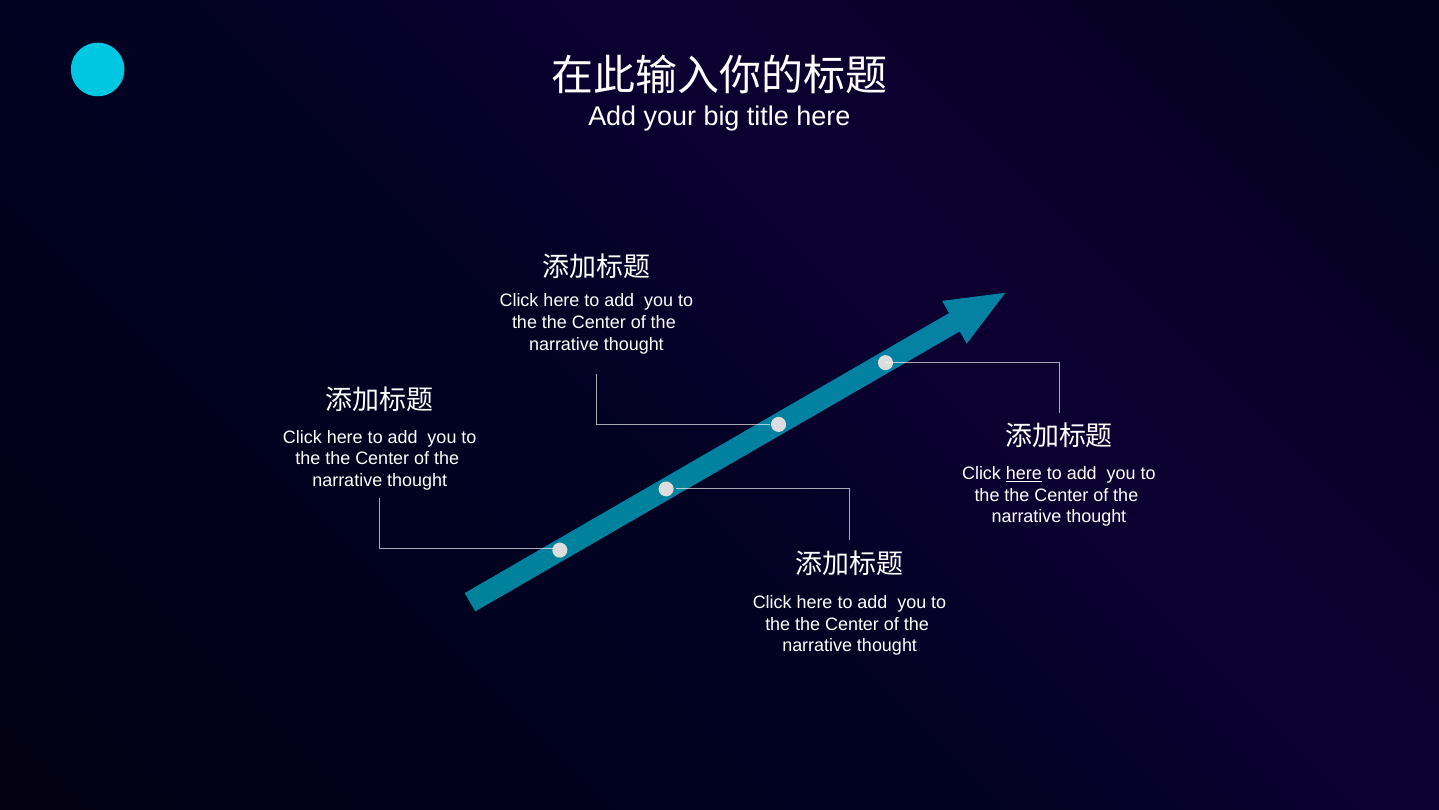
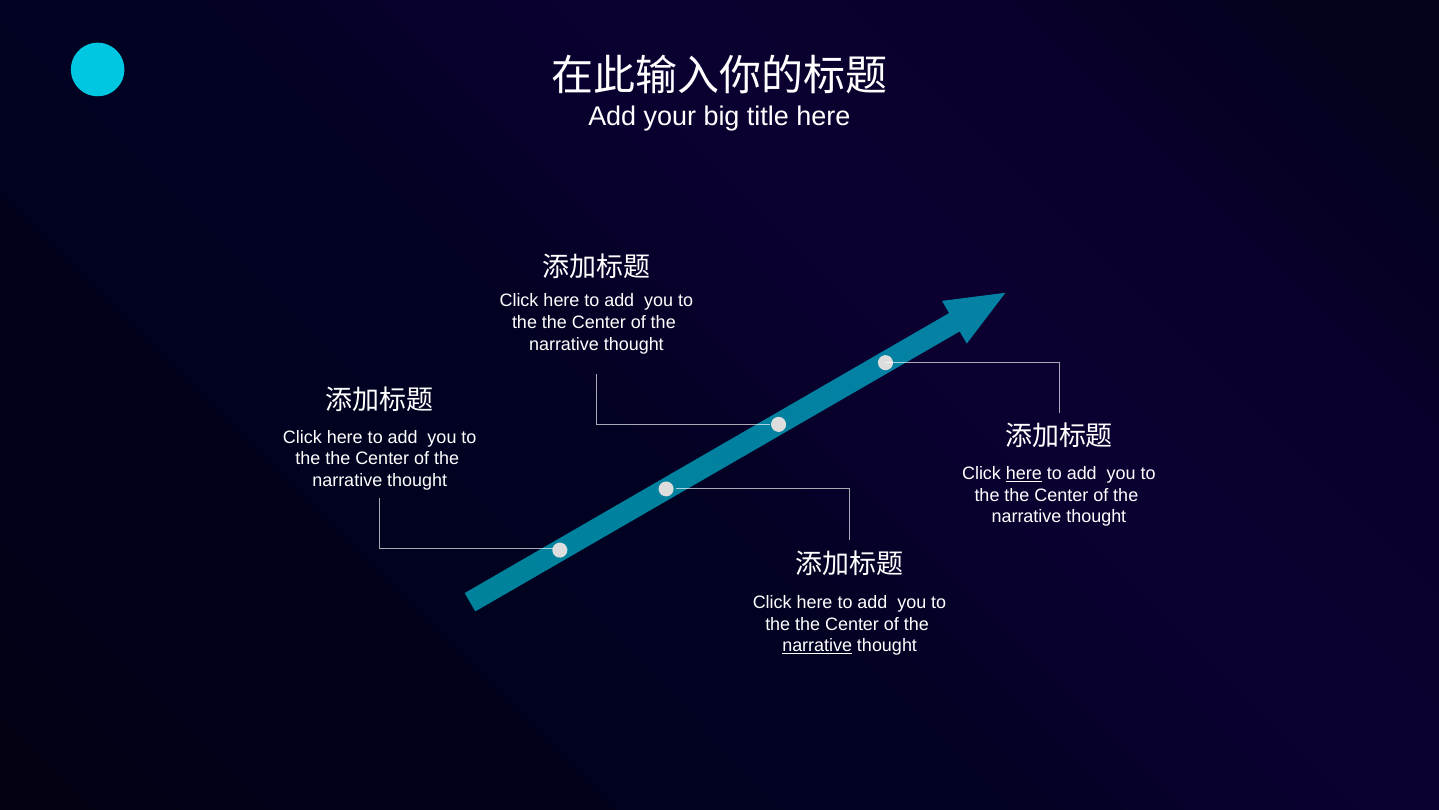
narrative at (817, 645) underline: none -> present
